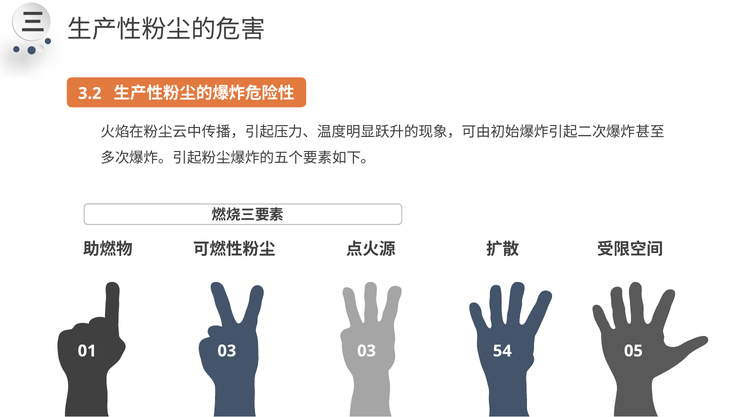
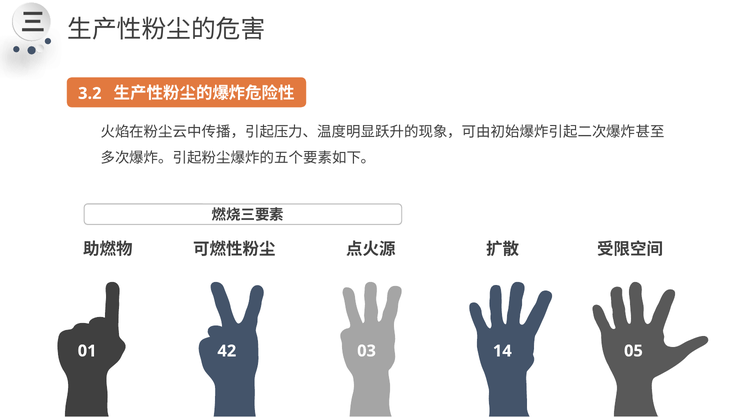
01 03: 03 -> 42
54: 54 -> 14
